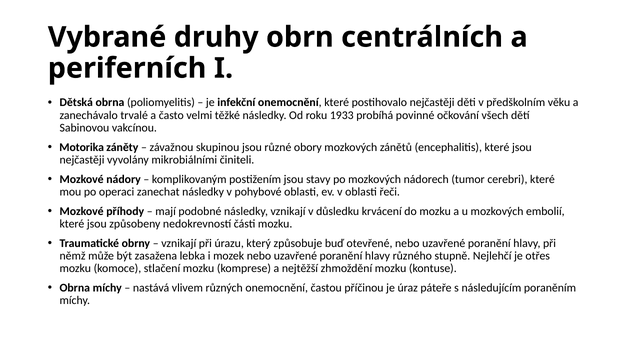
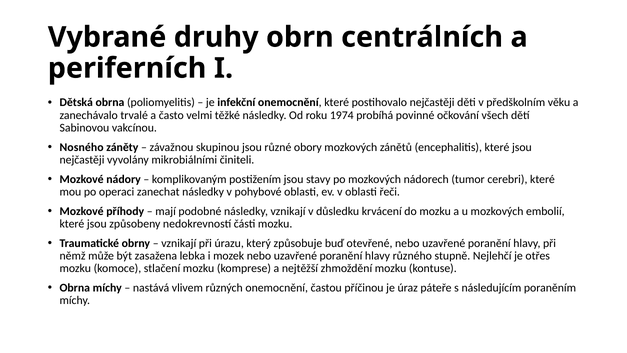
1933: 1933 -> 1974
Motorika: Motorika -> Nosného
